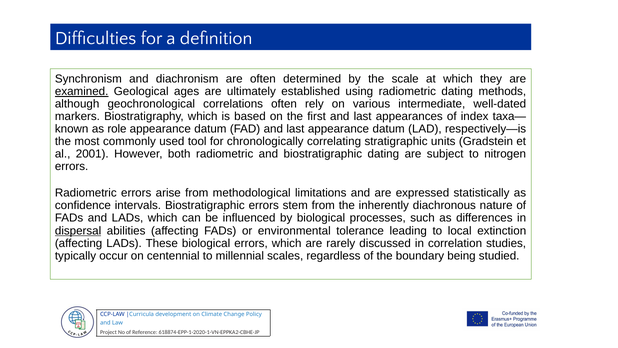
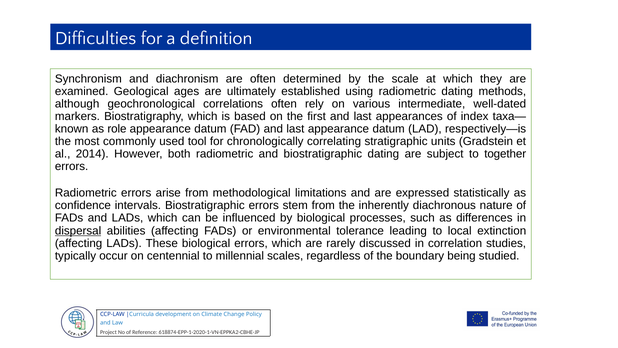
examined underline: present -> none
2001: 2001 -> 2014
nitrogen: nitrogen -> together
